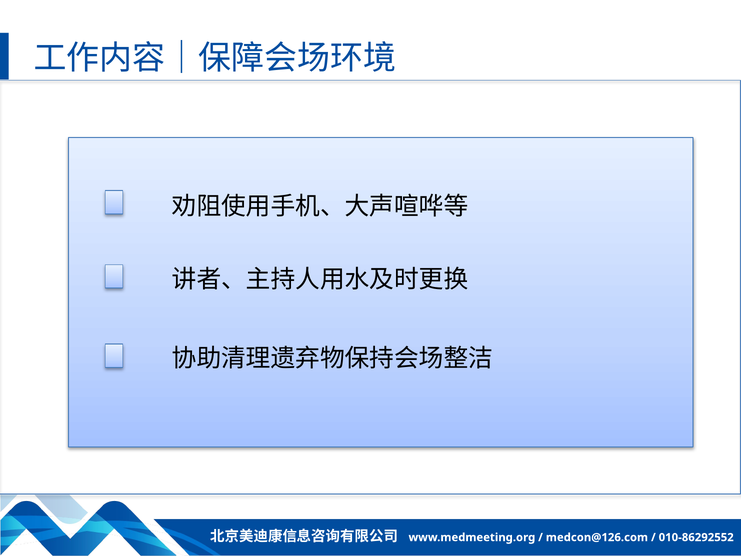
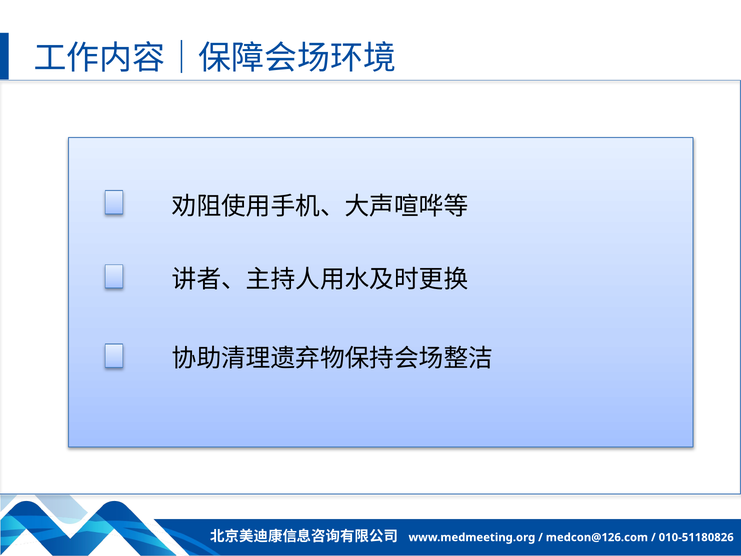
010-86292552: 010-86292552 -> 010-51180826
